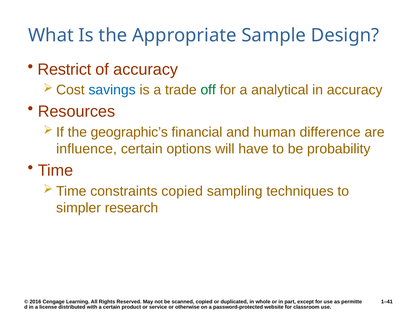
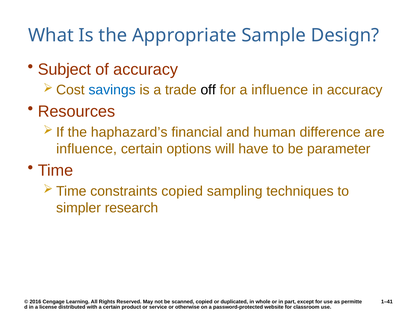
Restrict: Restrict -> Subject
off colour: green -> black
a analytical: analytical -> influence
geographic’s: geographic’s -> haphazard’s
probability: probability -> parameter
